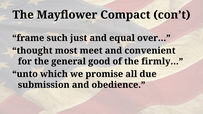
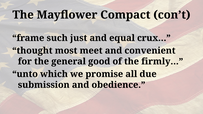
over…: over… -> crux…
